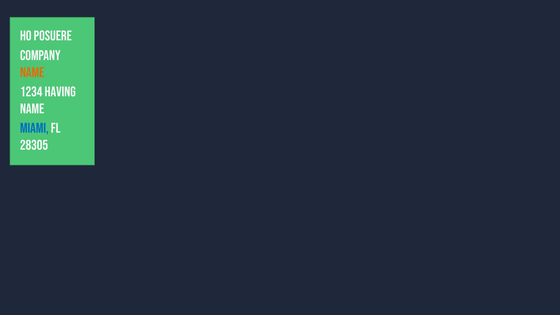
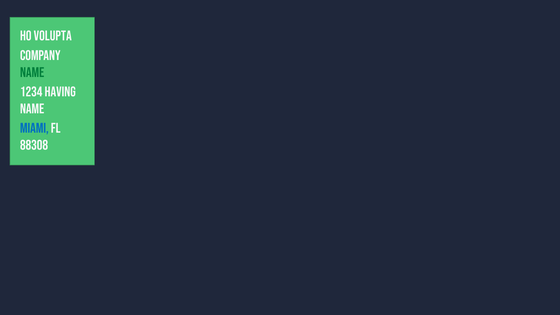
Posuere: Posuere -> Volupta
Name at (32, 72) colour: orange -> green
28305: 28305 -> 88308
